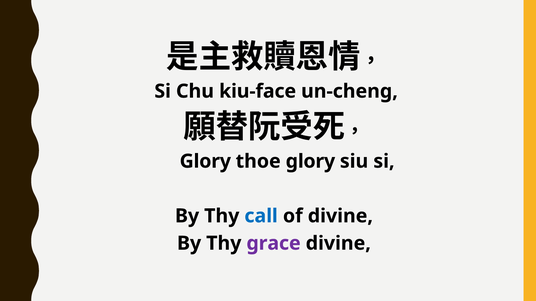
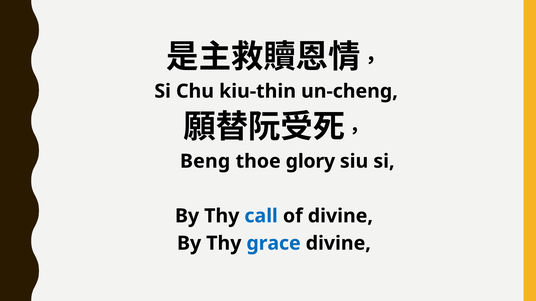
kiu-face: kiu-face -> kiu-thin
Glory at (205, 162): Glory -> Beng
grace colour: purple -> blue
